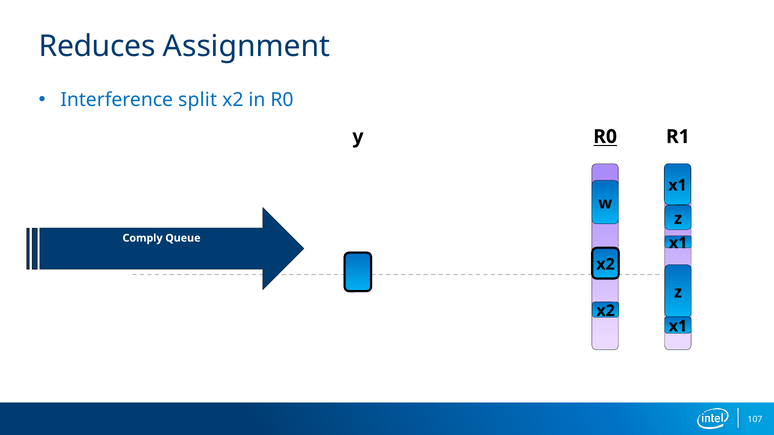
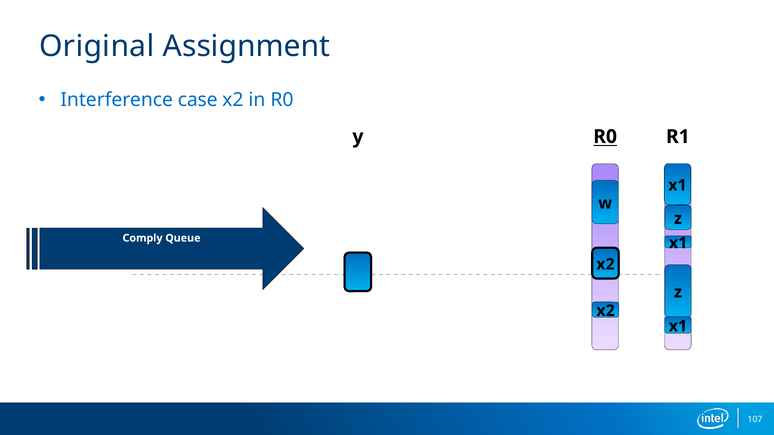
Reduces: Reduces -> Original
split: split -> case
